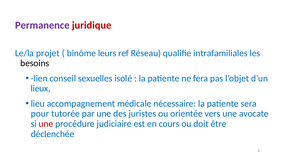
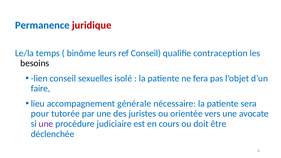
Permanence colour: purple -> blue
projet: projet -> temps
ref Réseau: Réseau -> Conseil
intrafamiliales: intrafamiliales -> contraception
lieux: lieux -> faire
médicale: médicale -> générale
une at (46, 124) colour: red -> purple
